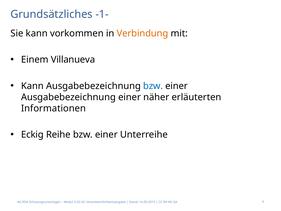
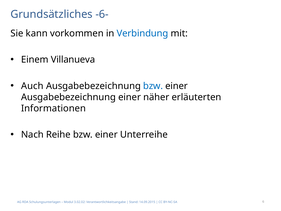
-1-: -1- -> -6-
Verbindung colour: orange -> blue
Kann at (32, 86): Kann -> Auch
Eckig: Eckig -> Nach
